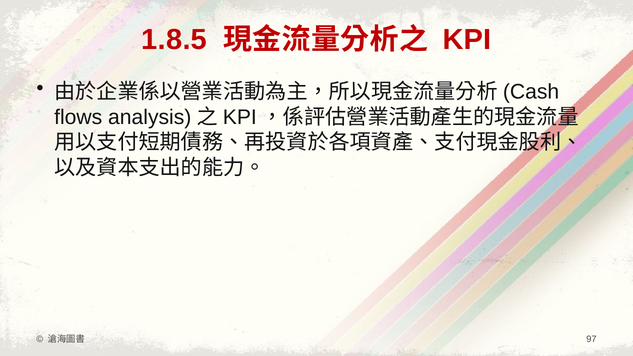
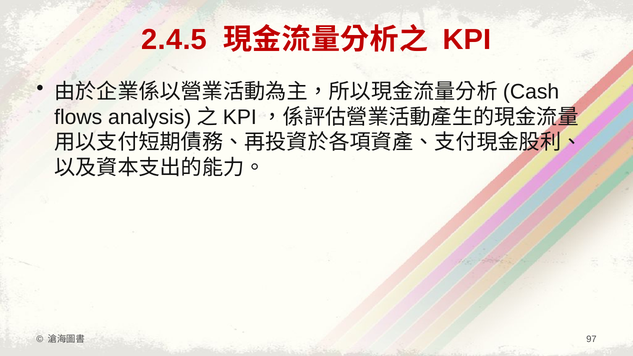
1.8.5: 1.8.5 -> 2.4.5
